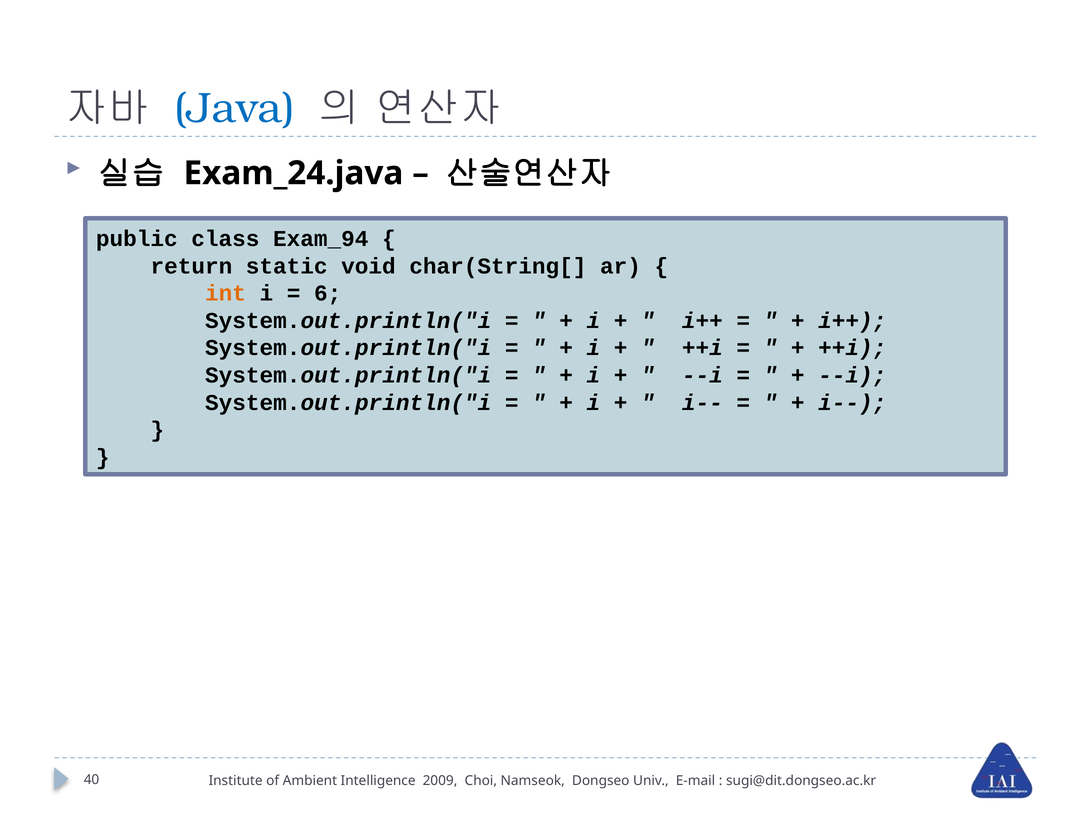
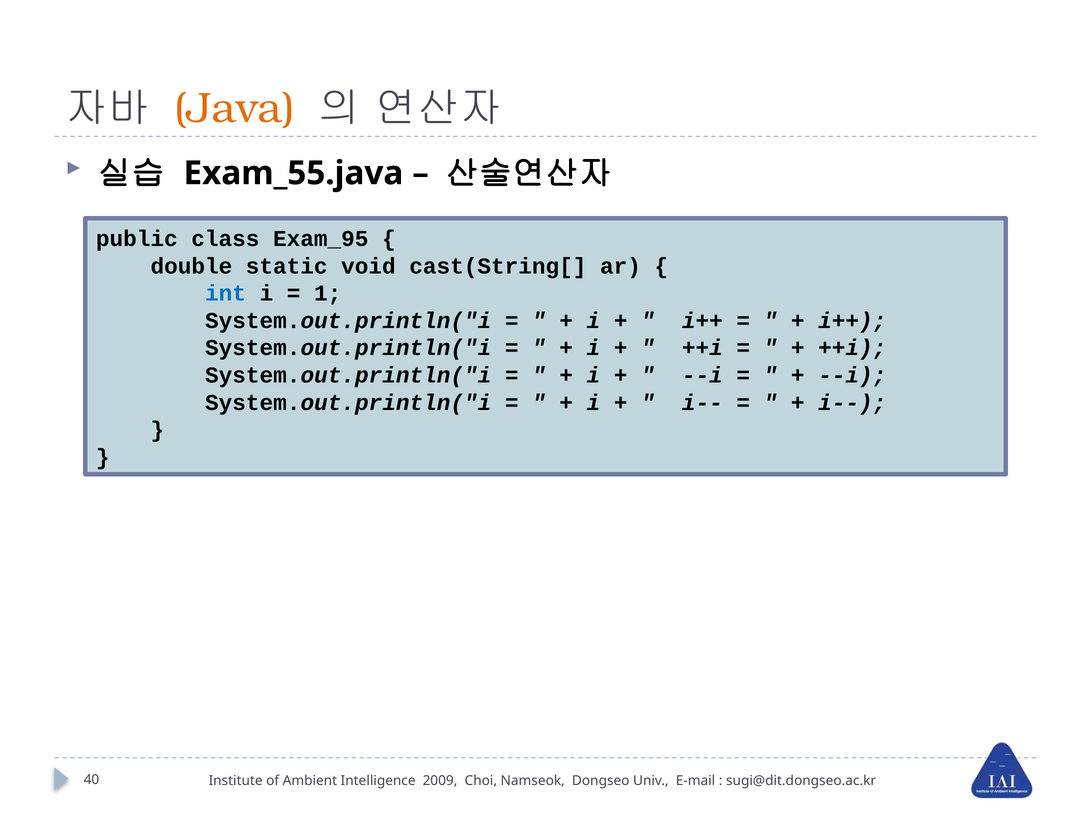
Java colour: blue -> orange
Exam_24.java: Exam_24.java -> Exam_55.java
Exam_94: Exam_94 -> Exam_95
return: return -> double
char(String[: char(String[ -> cast(String[
int colour: orange -> blue
6: 6 -> 1
